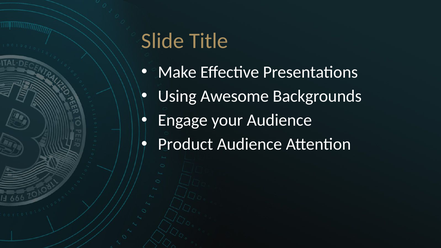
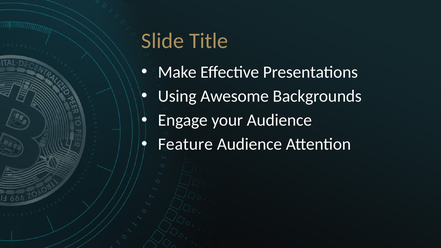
Product: Product -> Feature
